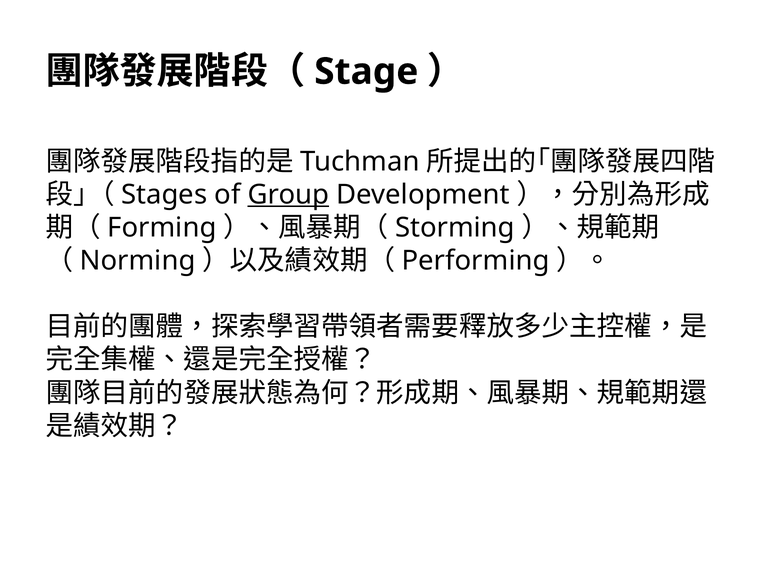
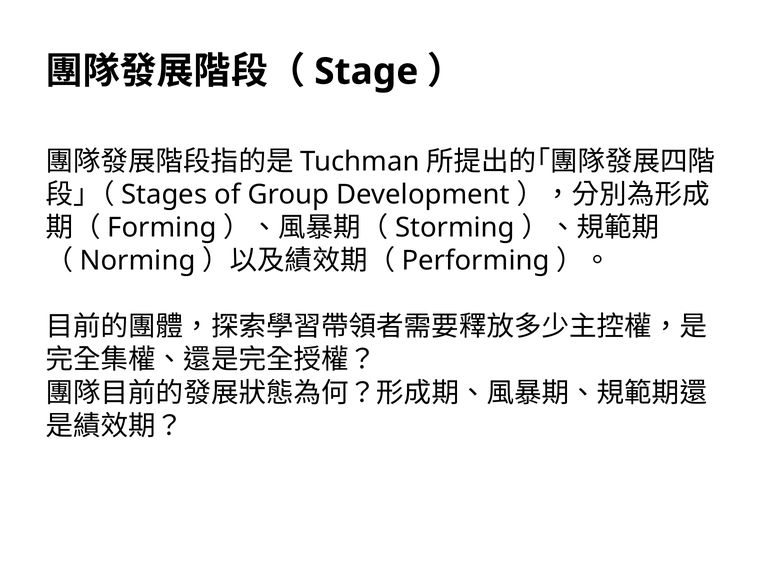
Group underline: present -> none
